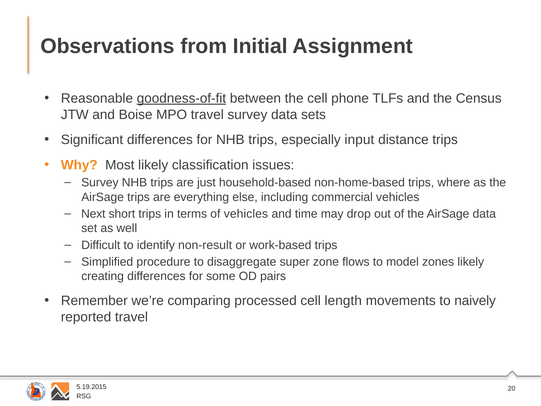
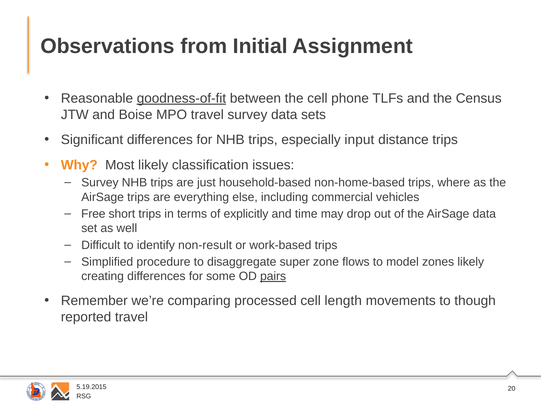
Next: Next -> Free
of vehicles: vehicles -> explicitly
pairs underline: none -> present
naively: naively -> though
